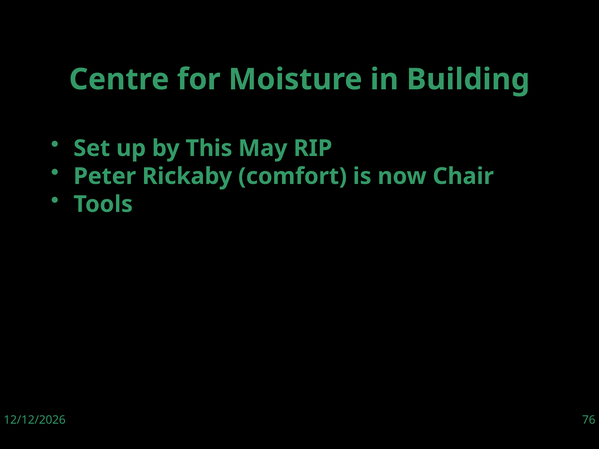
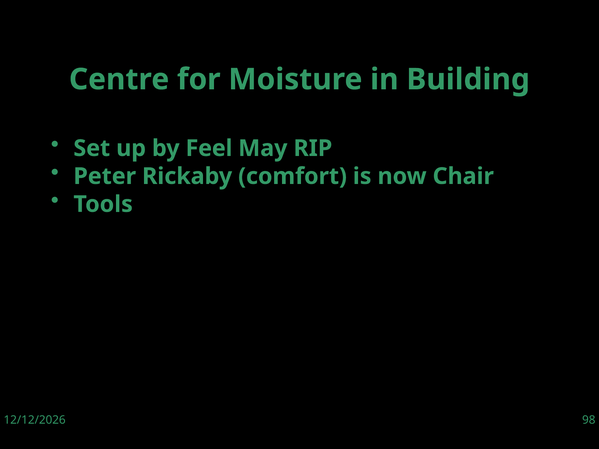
This: This -> Feel
76: 76 -> 98
